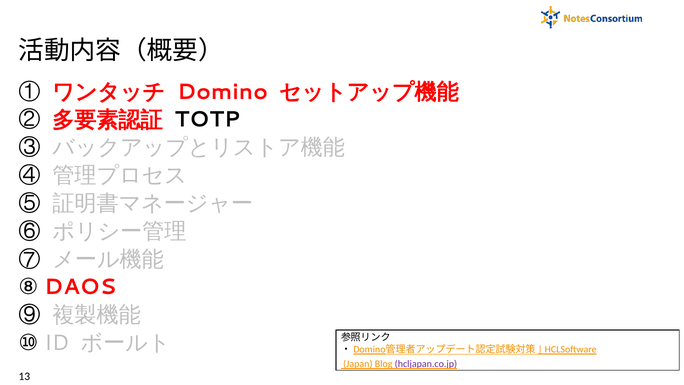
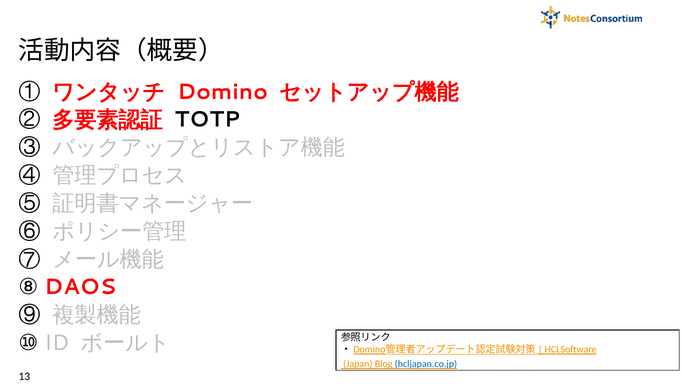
hcljapan.co.jp colour: purple -> blue
